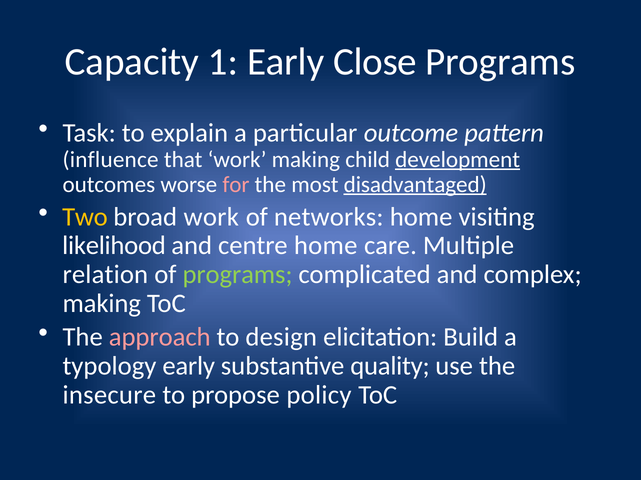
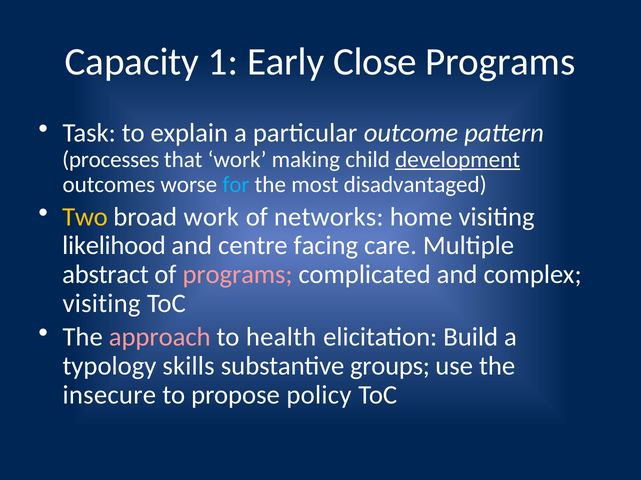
influence: influence -> processes
for colour: pink -> light blue
disadvantaged underline: present -> none
centre home: home -> facing
relation: relation -> abstract
programs at (238, 275) colour: light green -> pink
making at (102, 304): making -> visiting
design: design -> health
typology early: early -> skills
quality: quality -> groups
